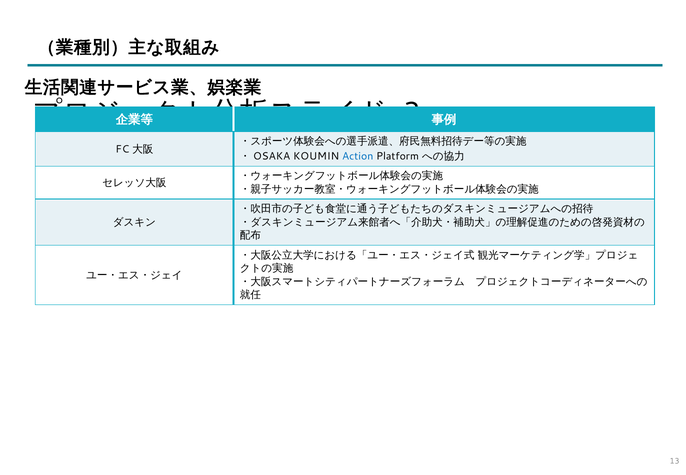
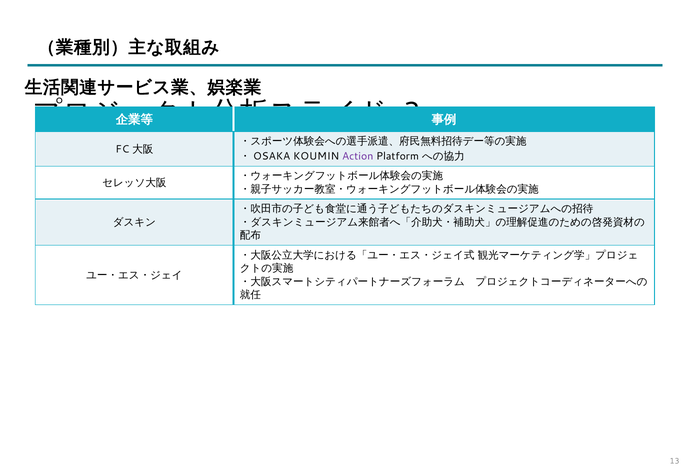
Action colour: blue -> purple
